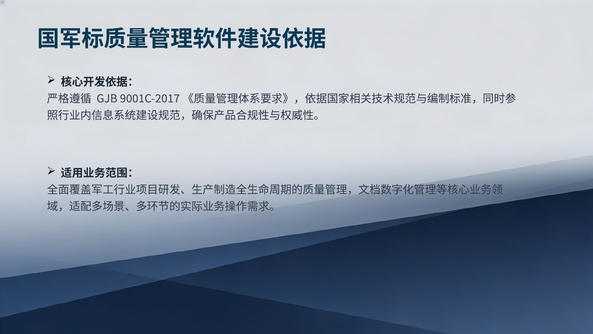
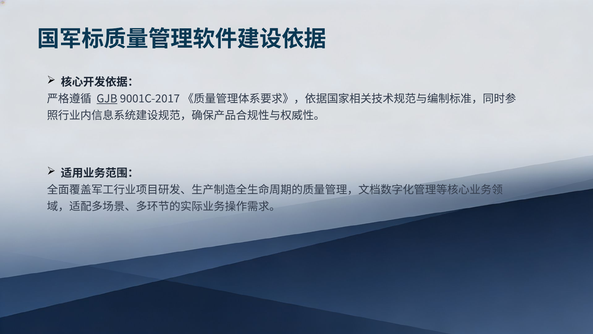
GJB underline: none -> present
